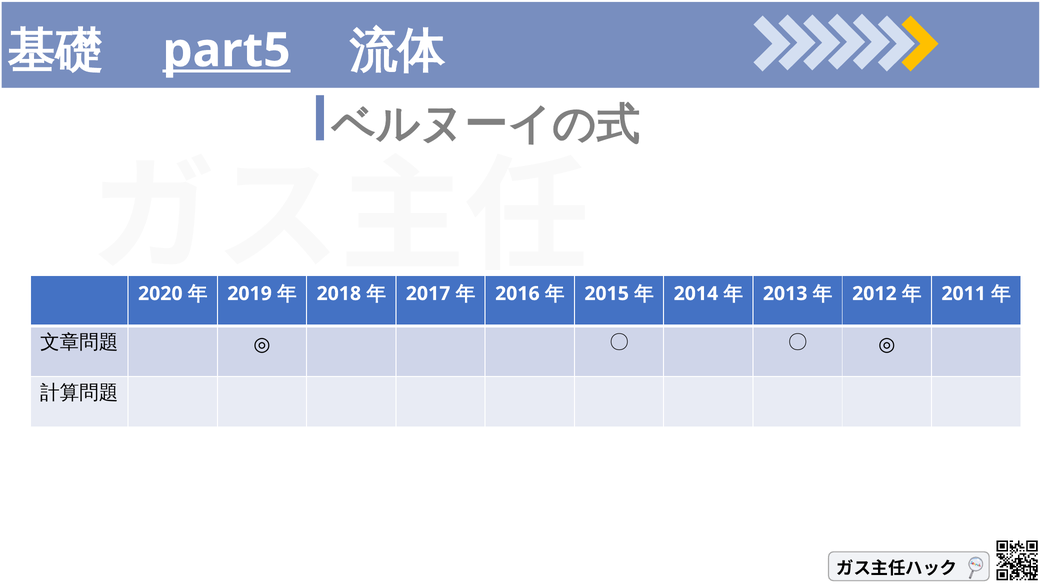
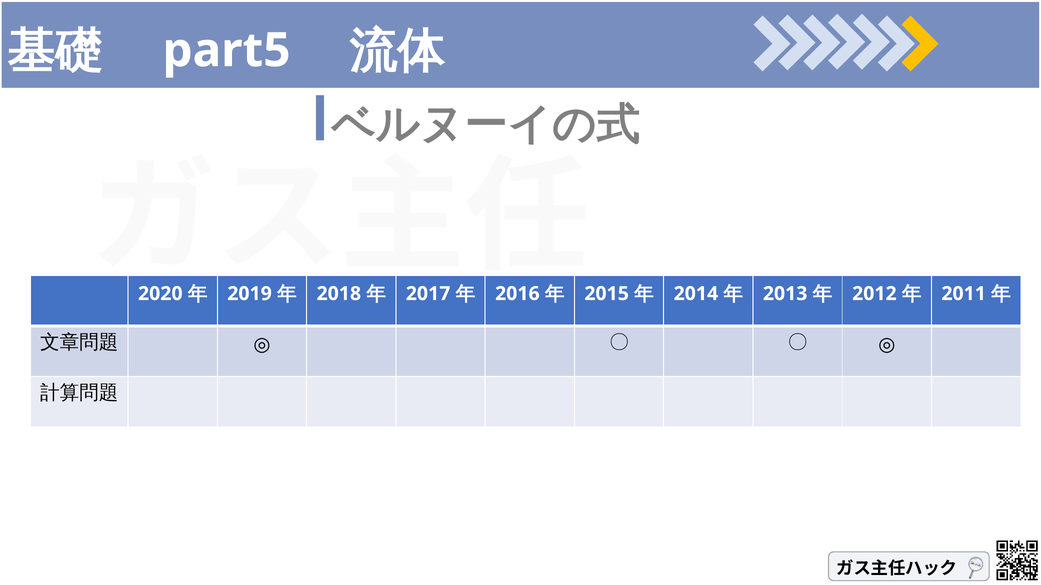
part5 underline: present -> none
